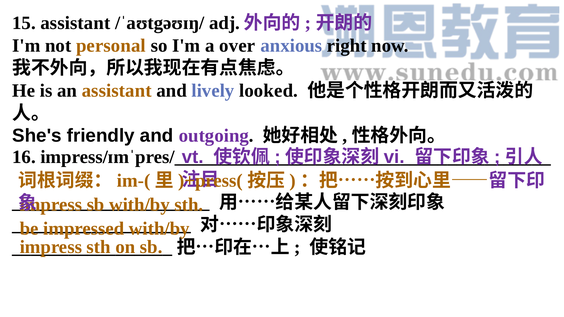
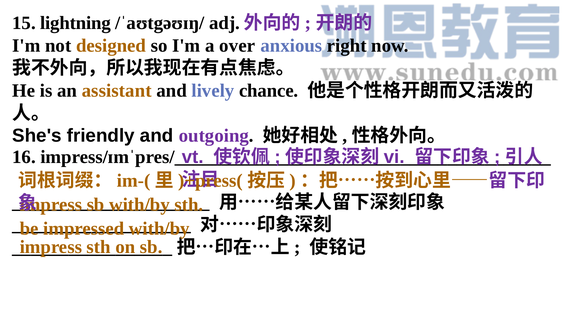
15 assistant: assistant -> lightning
personal: personal -> designed
looked: looked -> chance
